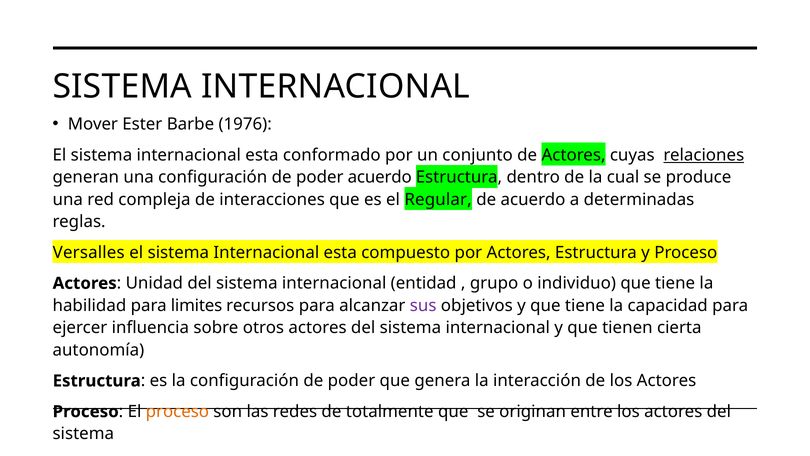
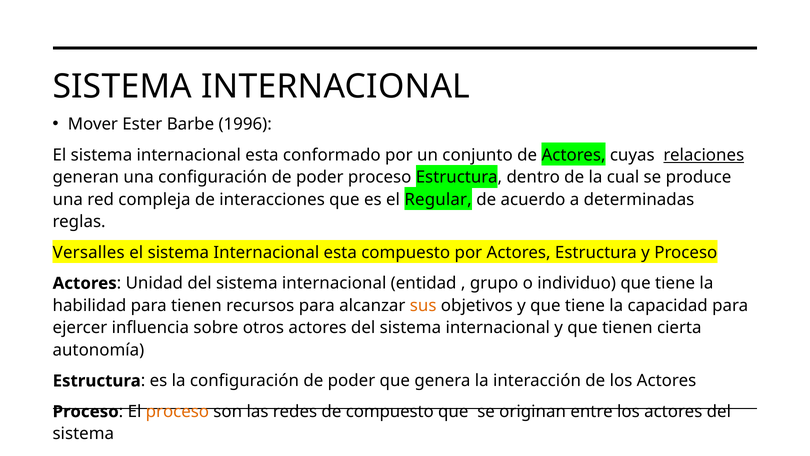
1976: 1976 -> 1996
poder acuerdo: acuerdo -> proceso
para limites: limites -> tienen
sus colour: purple -> orange
de totalmente: totalmente -> compuesto
